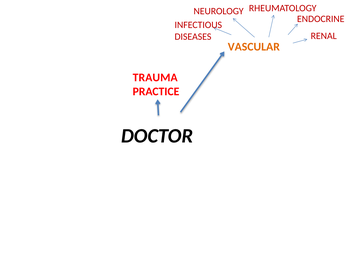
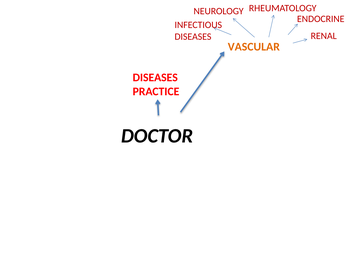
TRAUMA at (155, 77): TRAUMA -> DISEASES
